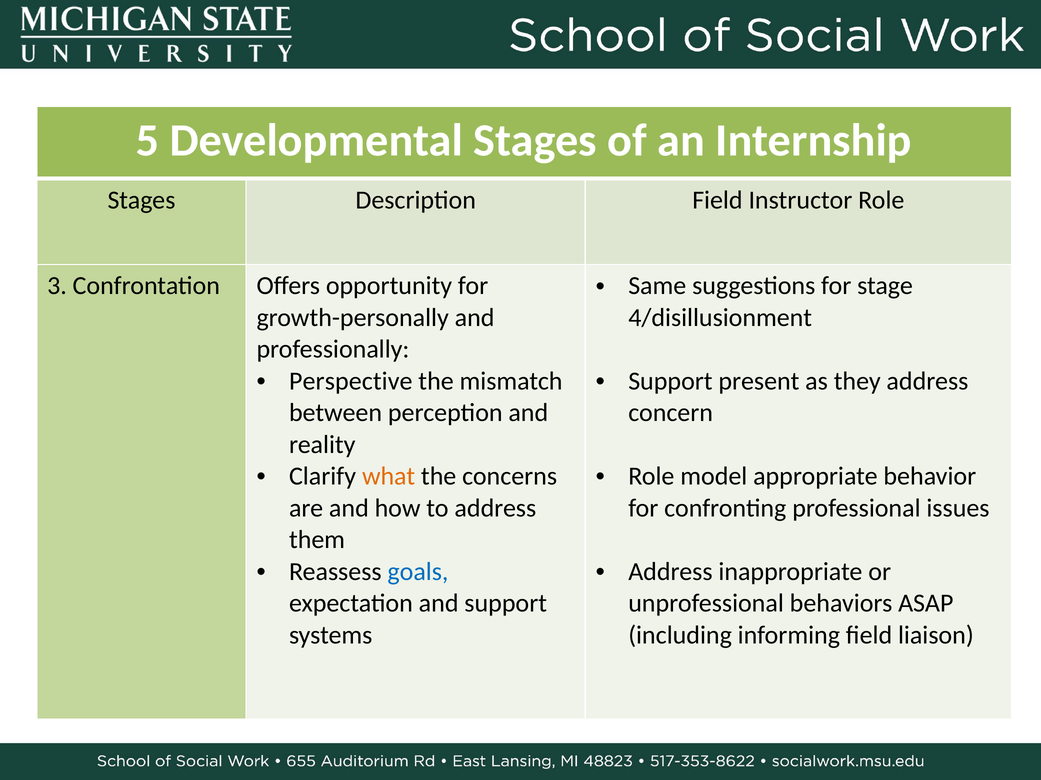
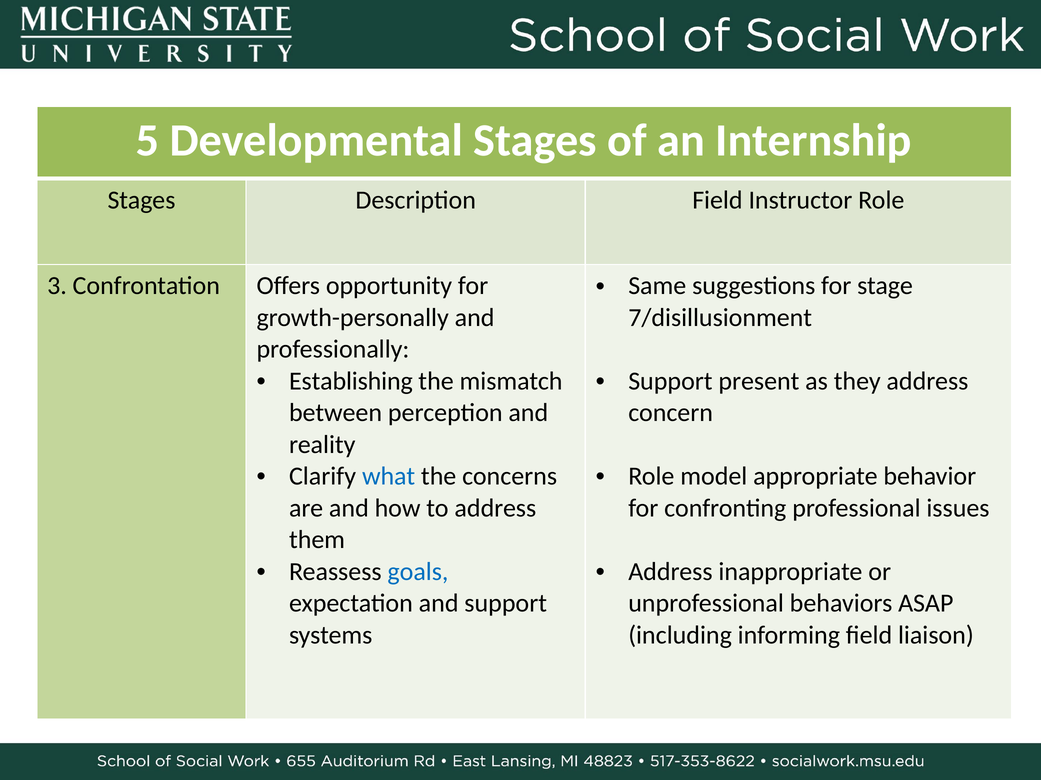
4/disillusionment: 4/disillusionment -> 7/disillusionment
Perspective: Perspective -> Establishing
what colour: orange -> blue
